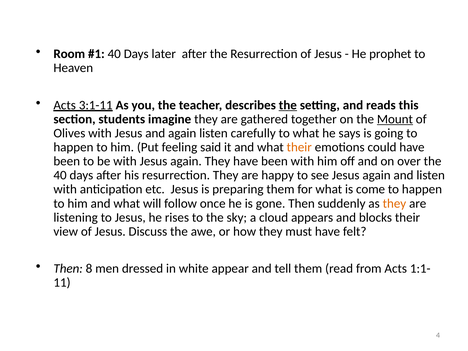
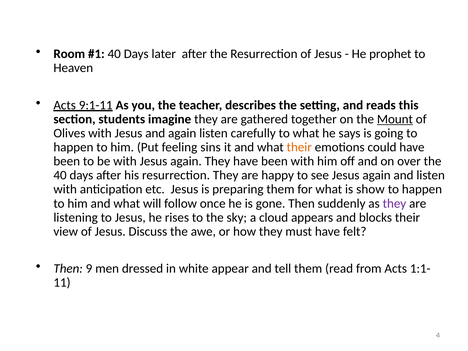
3:1-11: 3:1-11 -> 9:1-11
the at (288, 105) underline: present -> none
said: said -> sins
come: come -> show
they at (394, 203) colour: orange -> purple
8: 8 -> 9
